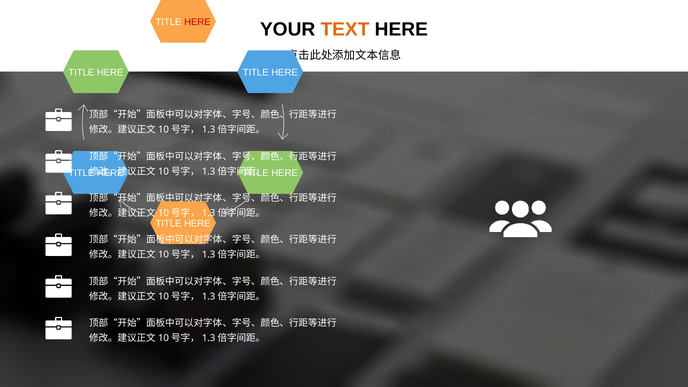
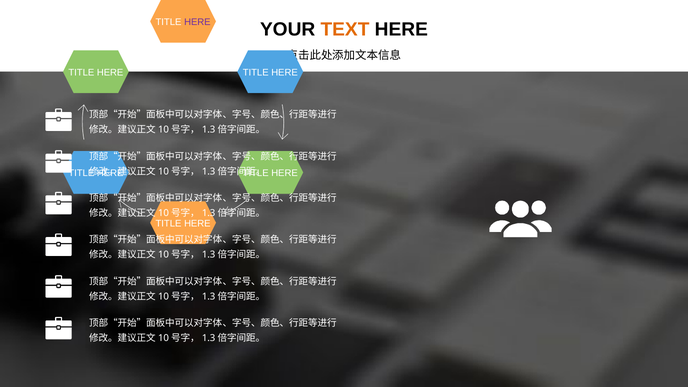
HERE at (197, 22) colour: red -> purple
